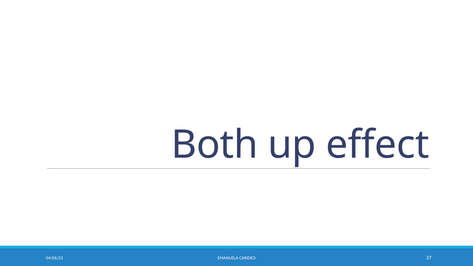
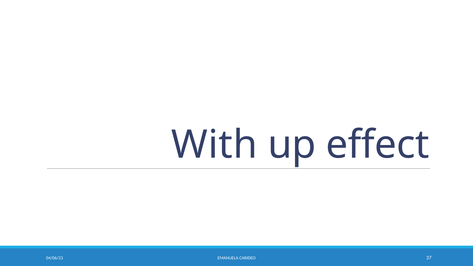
Both: Both -> With
